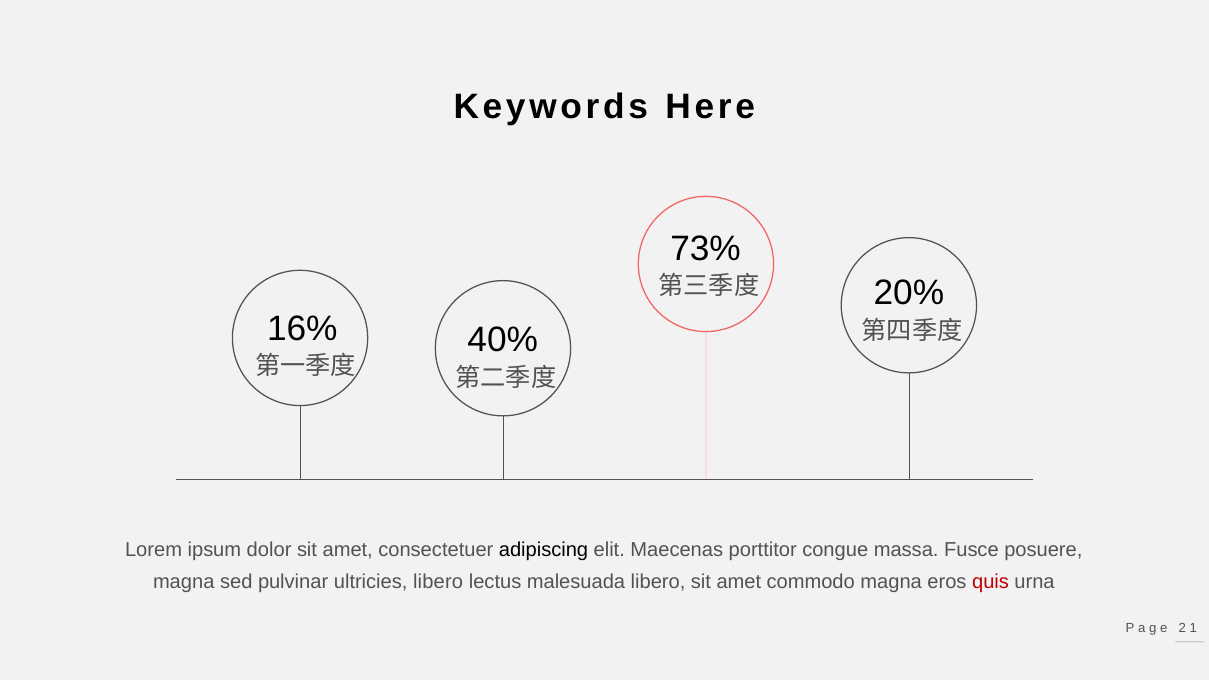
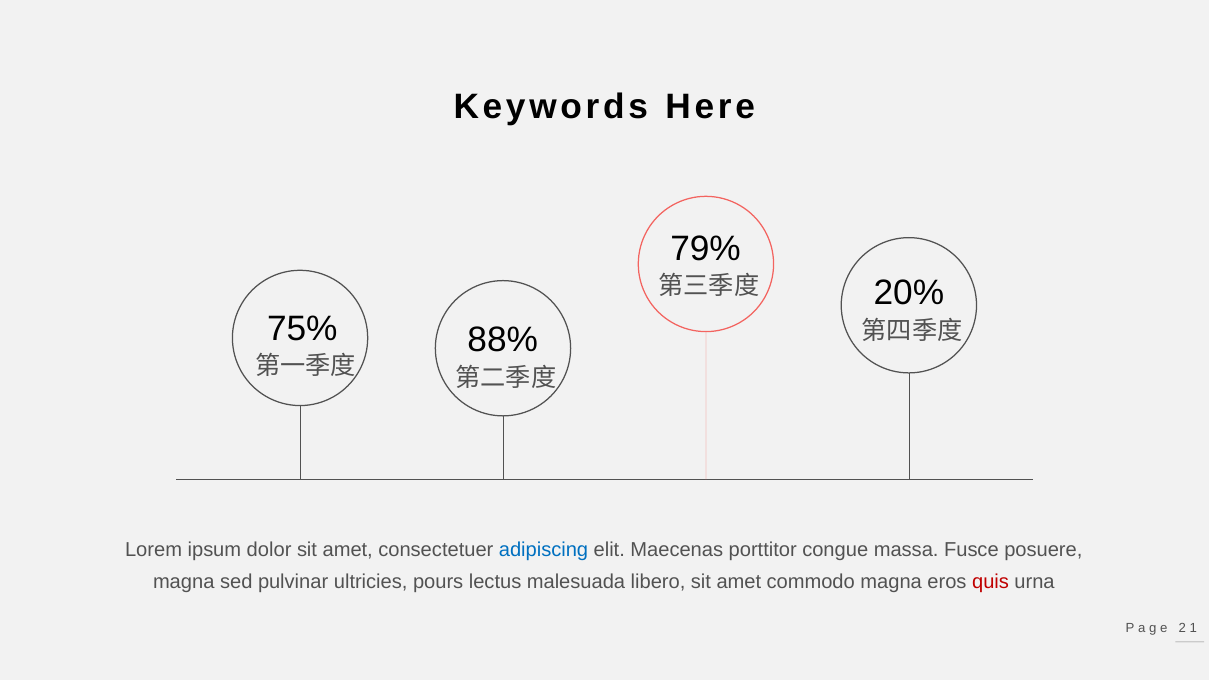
73%: 73% -> 79%
16%: 16% -> 75%
40%: 40% -> 88%
adipiscing colour: black -> blue
ultricies libero: libero -> pours
